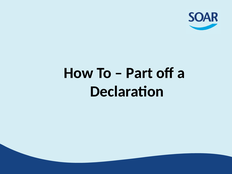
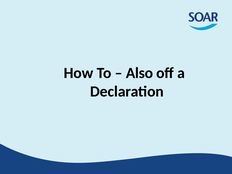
Part: Part -> Also
